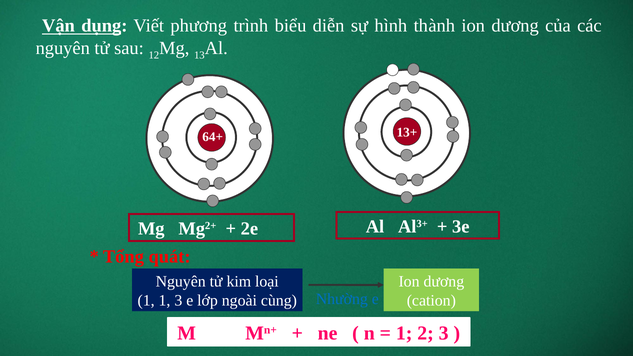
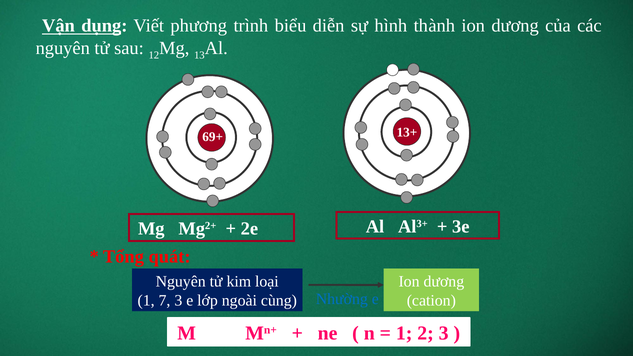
64+: 64+ -> 69+
1 1: 1 -> 7
